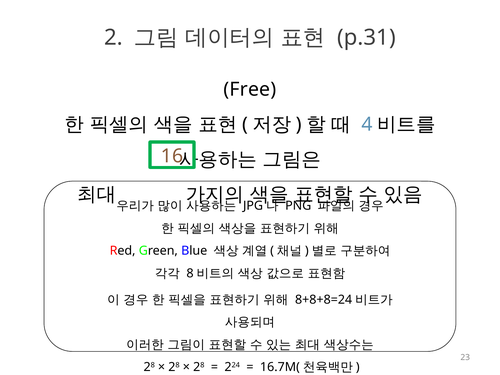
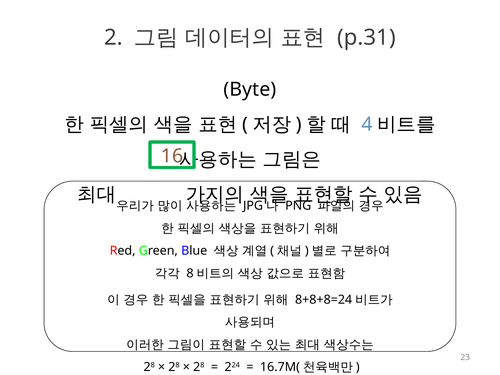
Free: Free -> Byte
